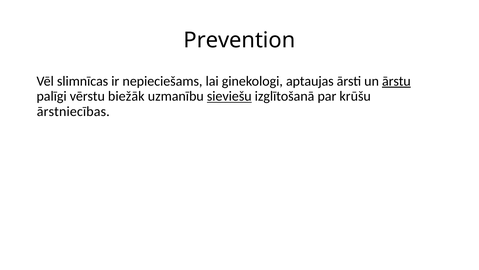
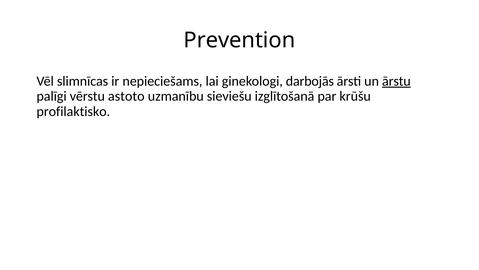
aptaujas: aptaujas -> darbojās
biežāk: biežāk -> astoto
sieviešu underline: present -> none
ārstniecības: ārstniecības -> profilaktisko
